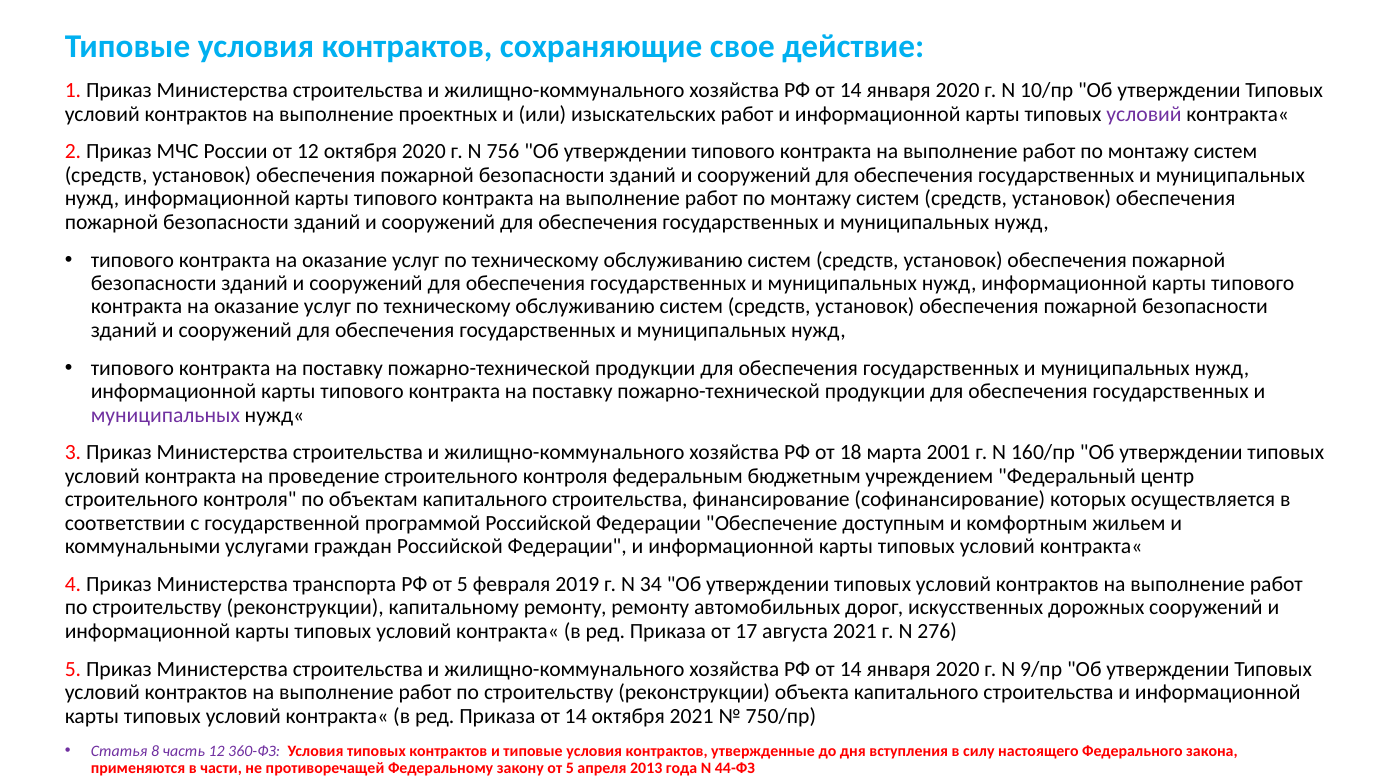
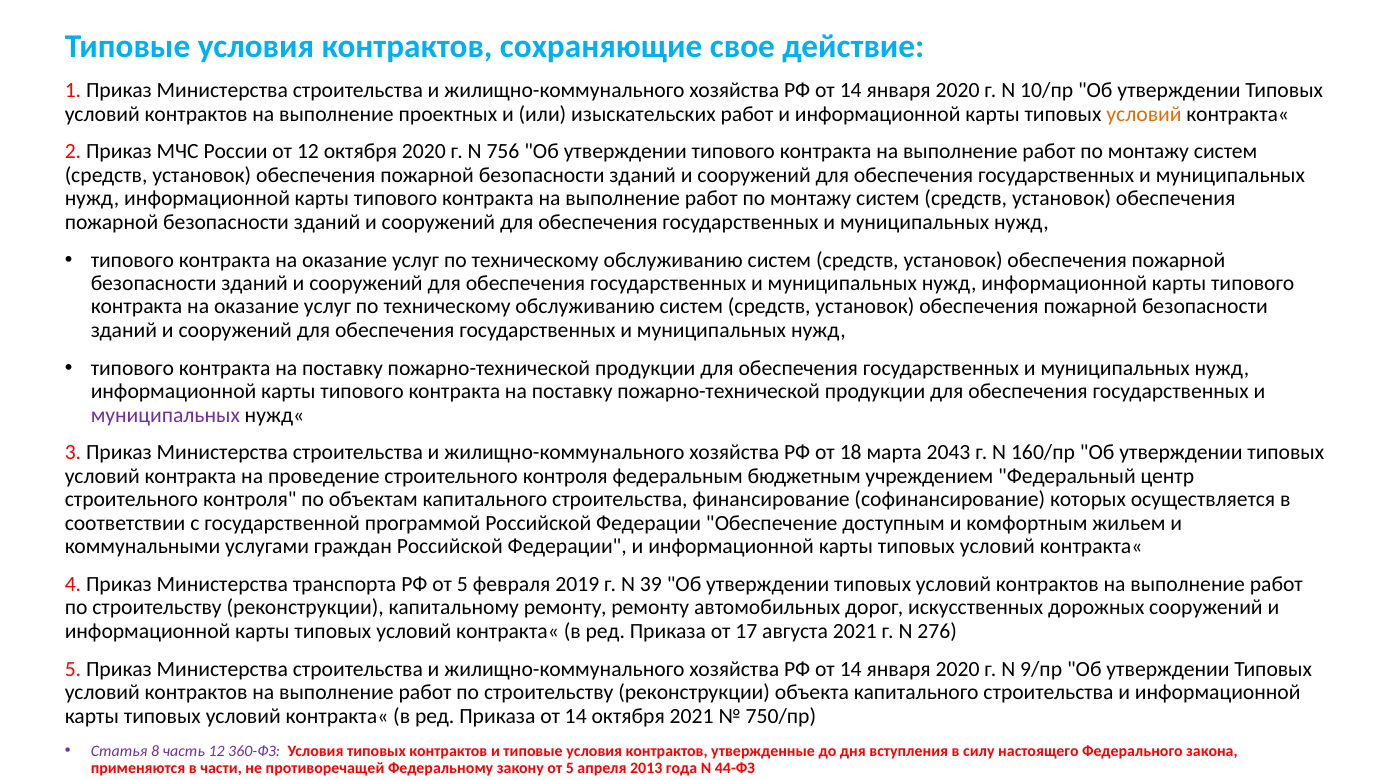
условий at (1144, 114) colour: purple -> orange
2001: 2001 -> 2043
34: 34 -> 39
